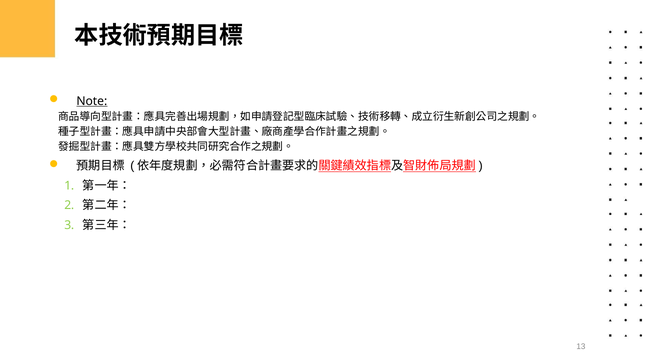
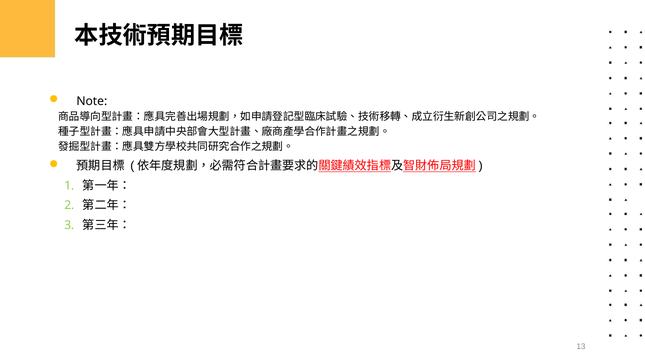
Note underline: present -> none
